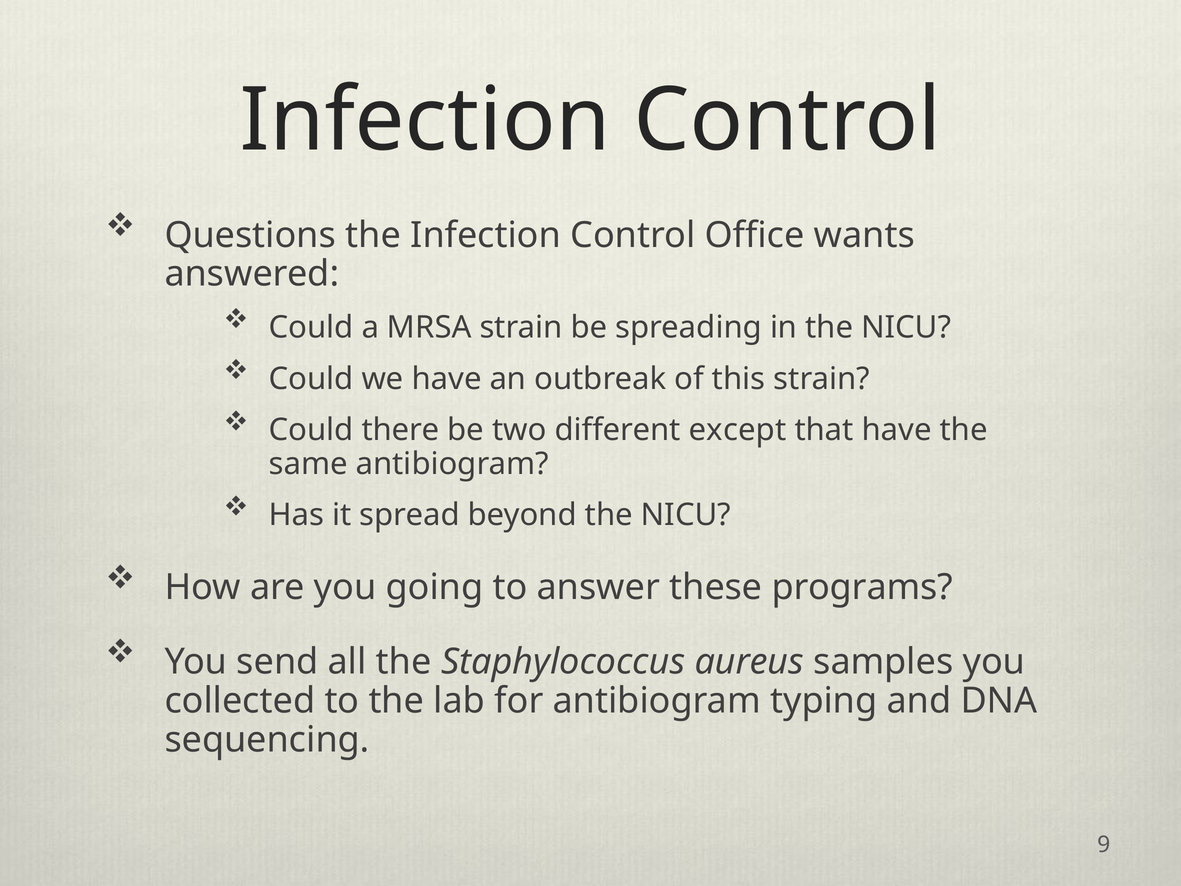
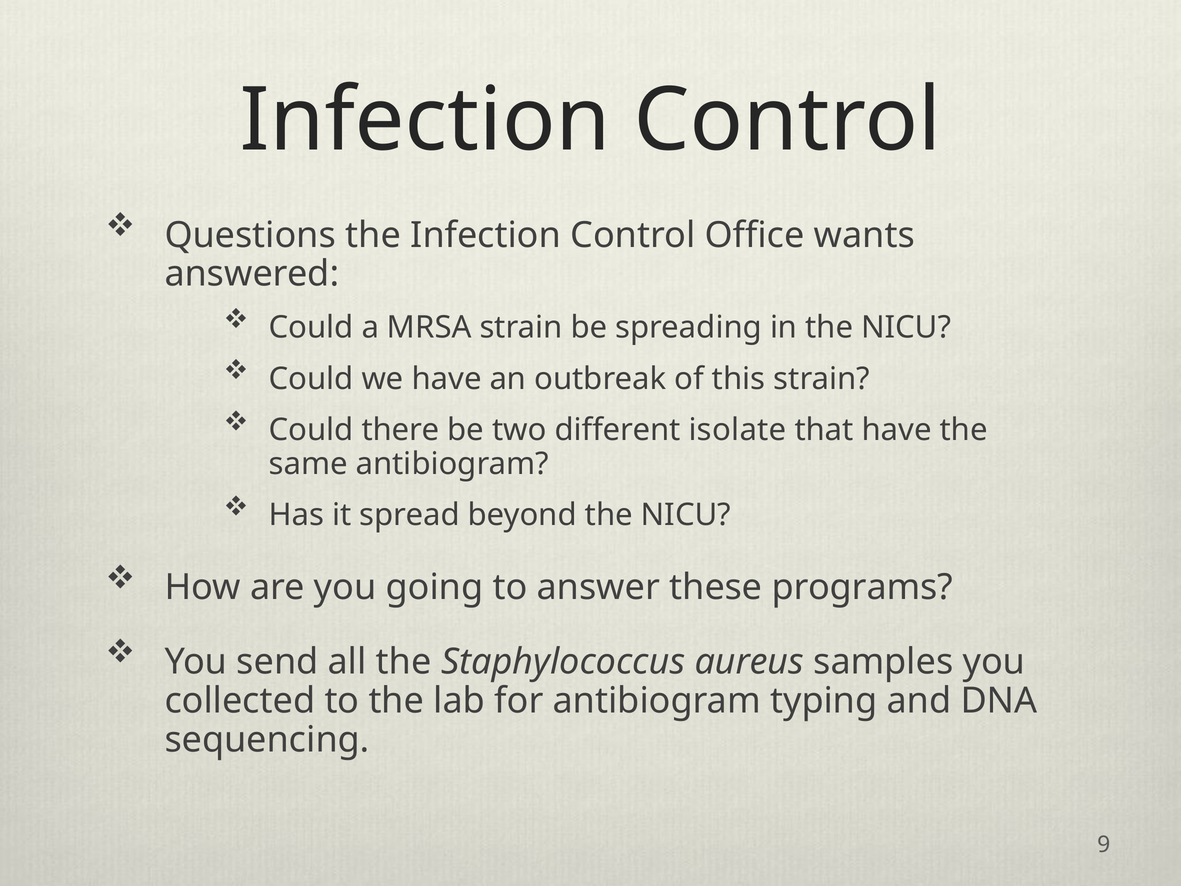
except: except -> isolate
